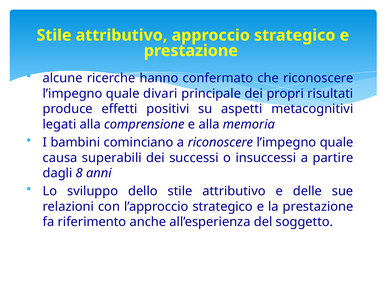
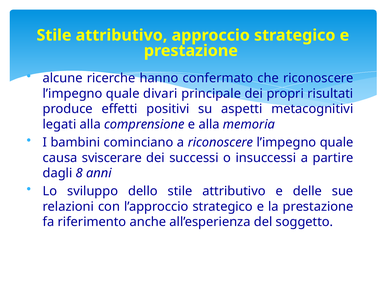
superabili: superabili -> sviscerare
